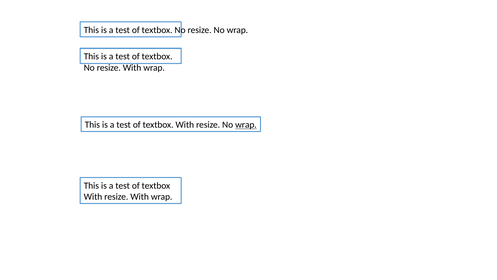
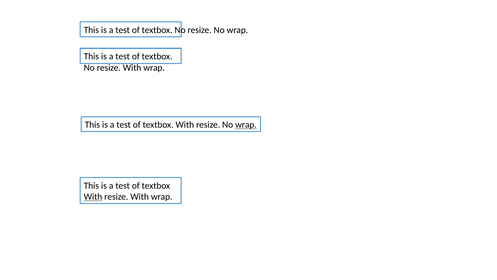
With at (93, 197) underline: none -> present
